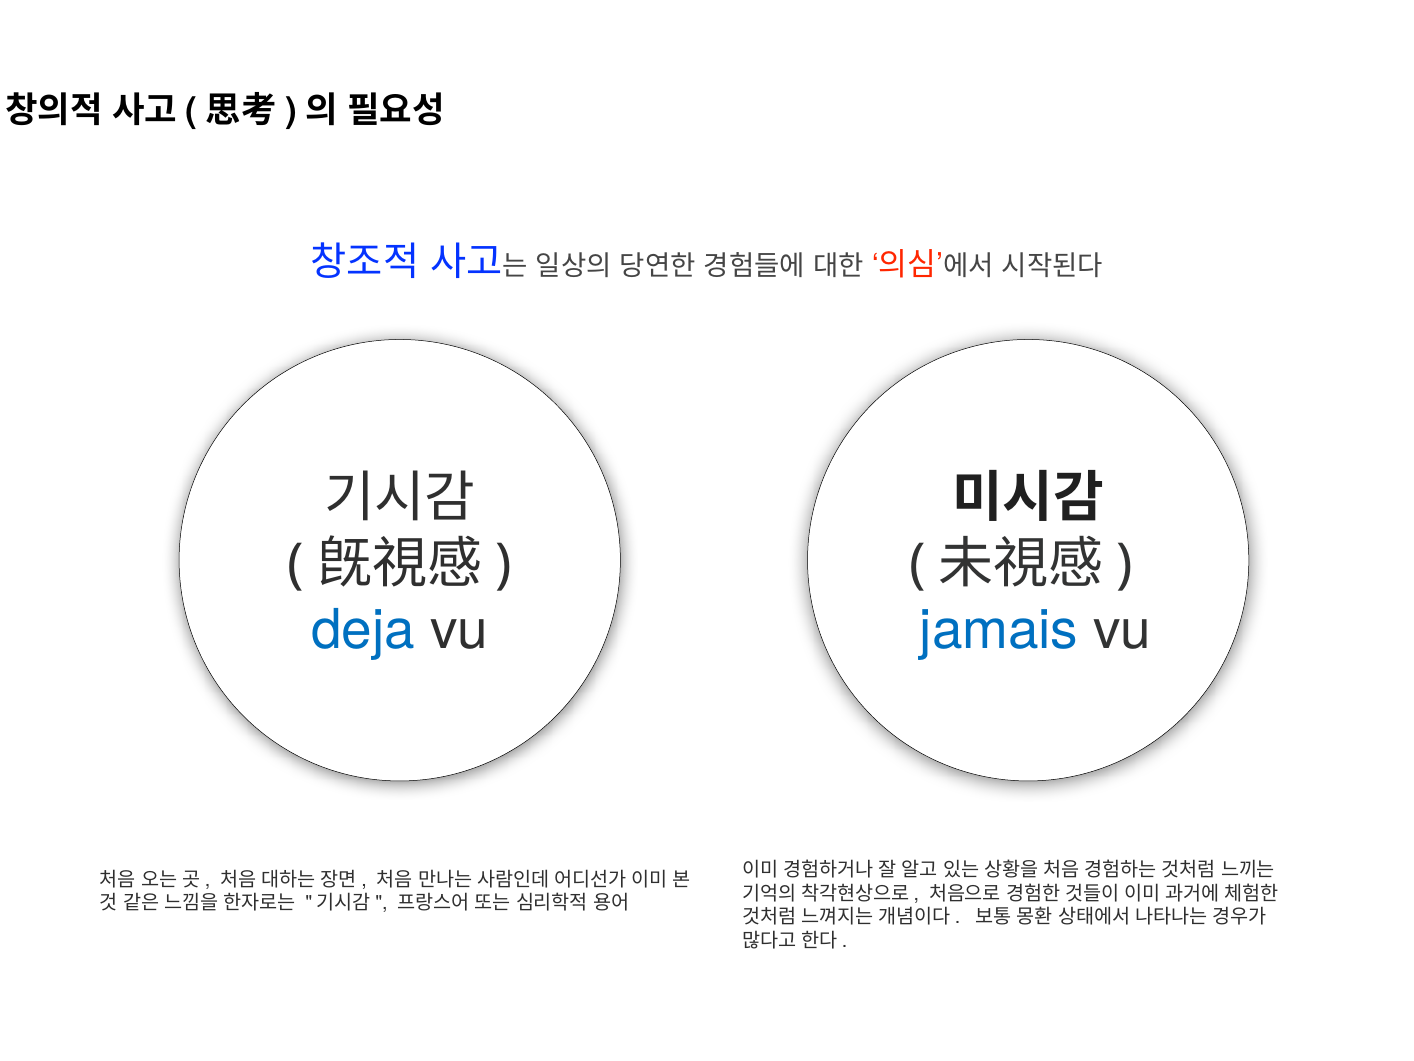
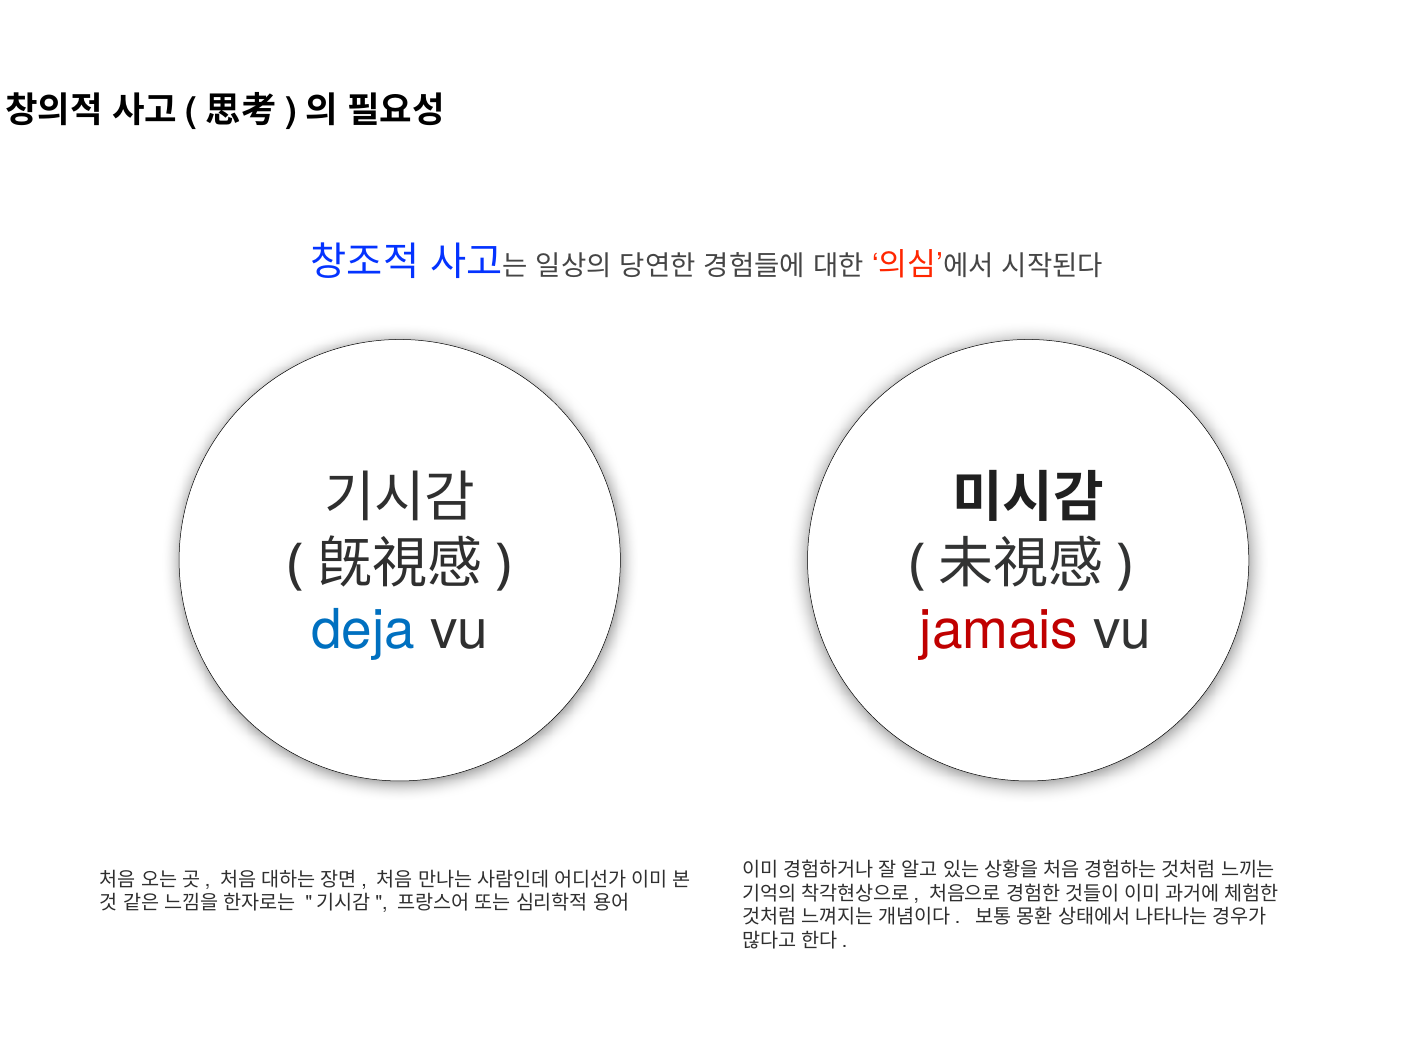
jamais colour: blue -> red
